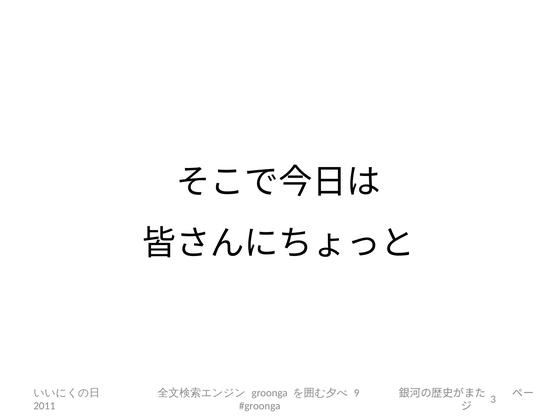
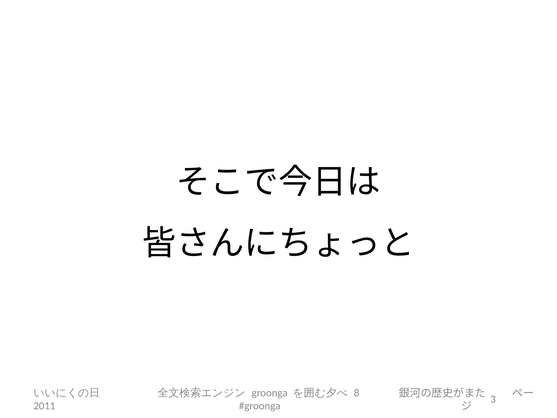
9: 9 -> 8
